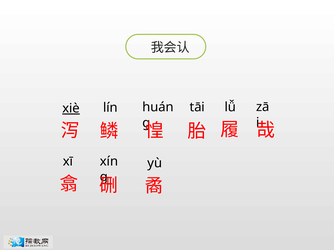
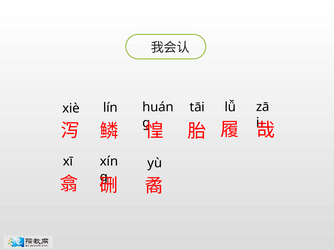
xiè underline: present -> none
